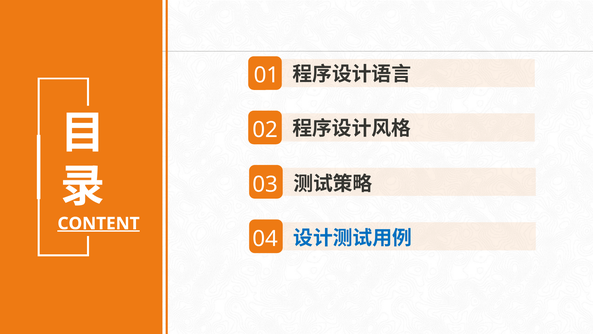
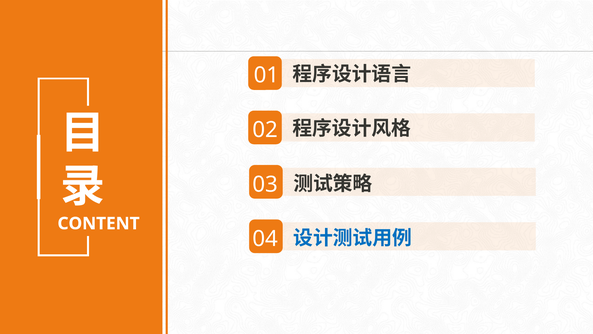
CONTENT underline: present -> none
